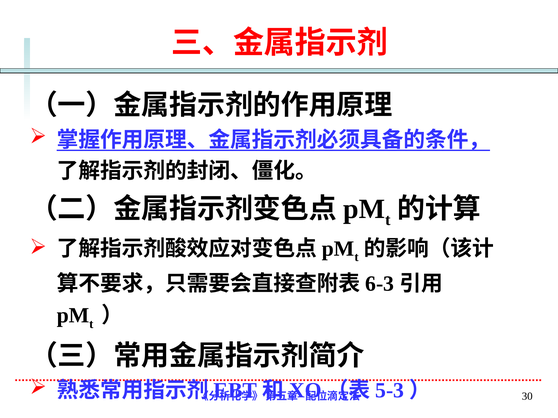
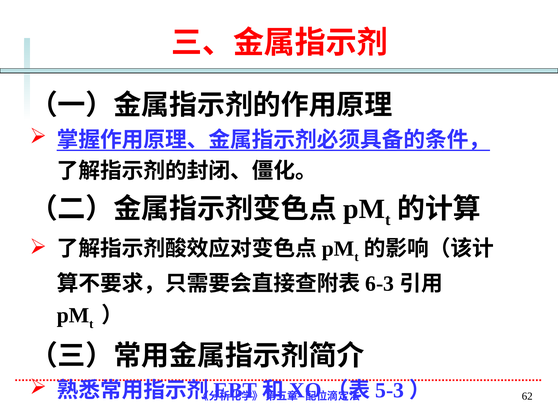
30: 30 -> 62
